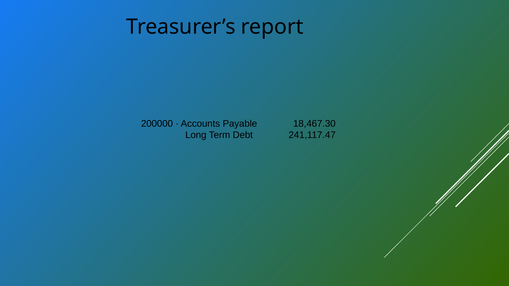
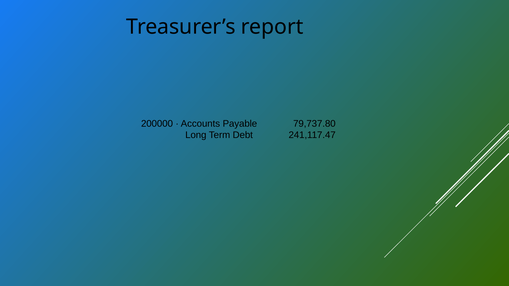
18,467.30: 18,467.30 -> 79,737.80
